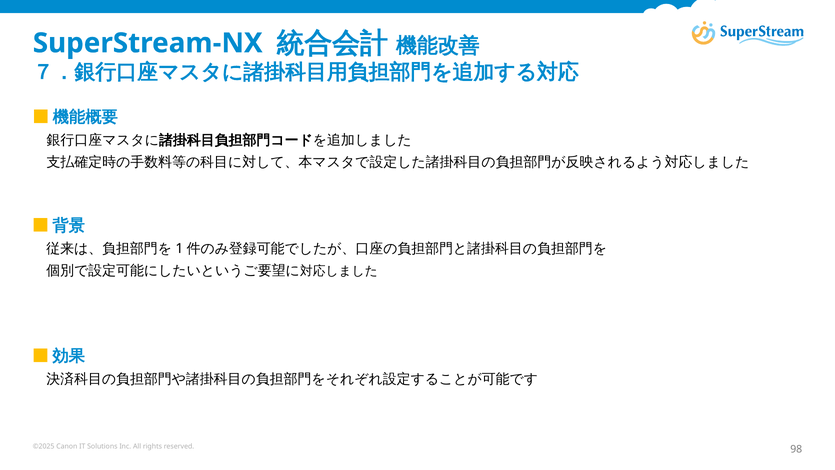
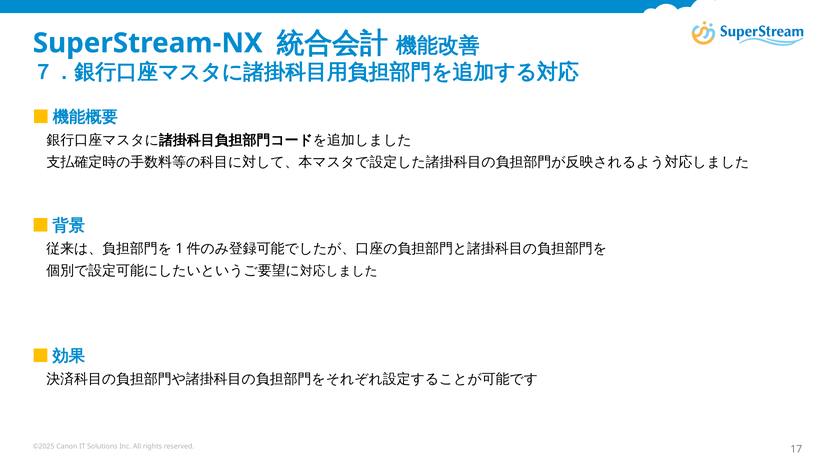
98: 98 -> 17
